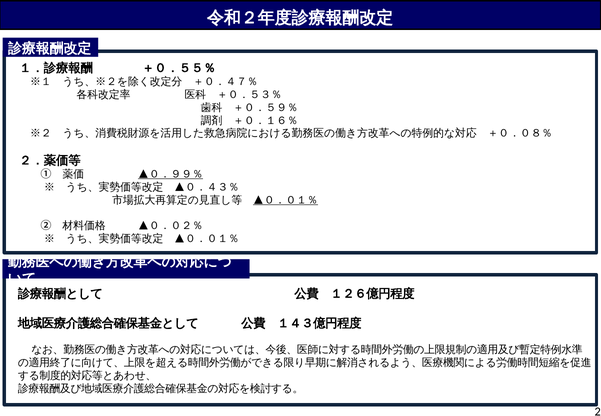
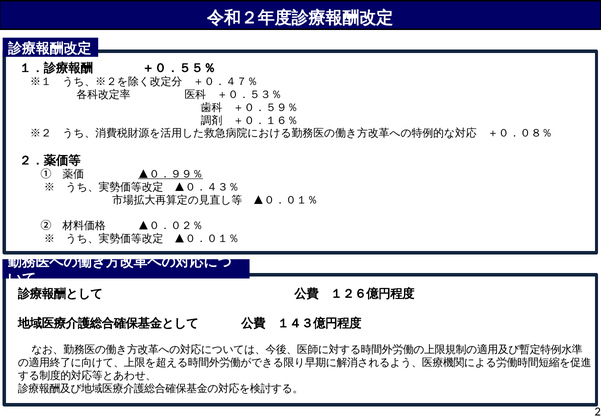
▲０．０１％ at (286, 200) underline: present -> none
